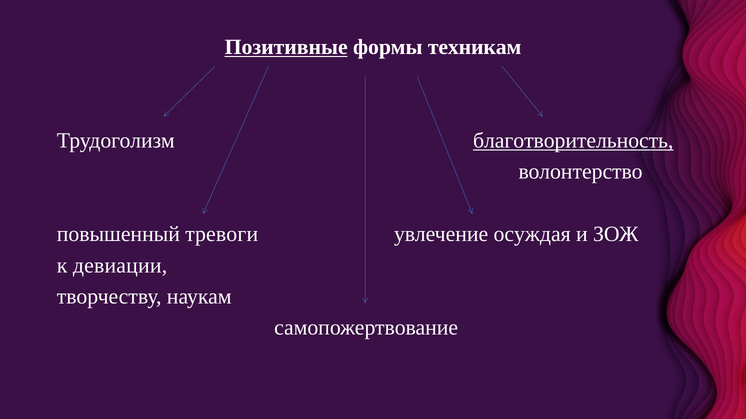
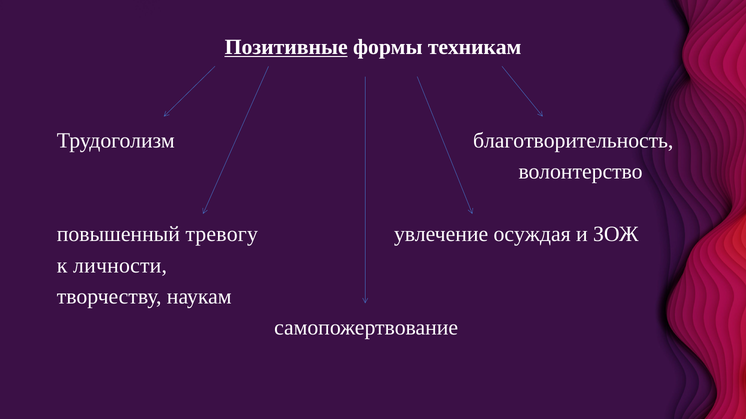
благотворительность underline: present -> none
тревоги: тревоги -> тревогу
девиации: девиации -> личности
